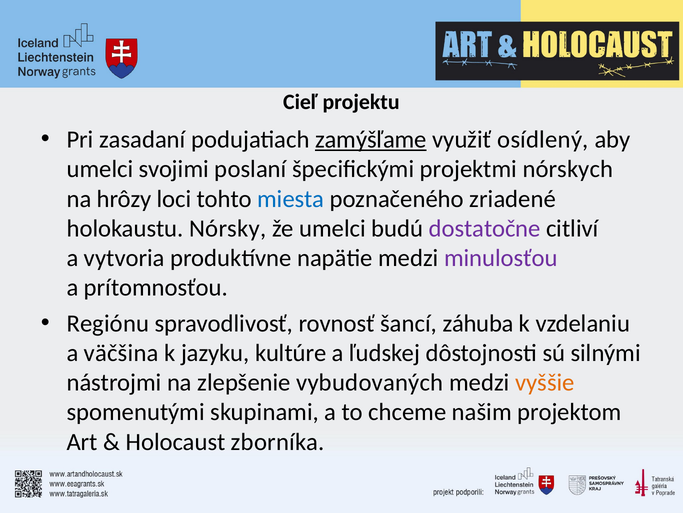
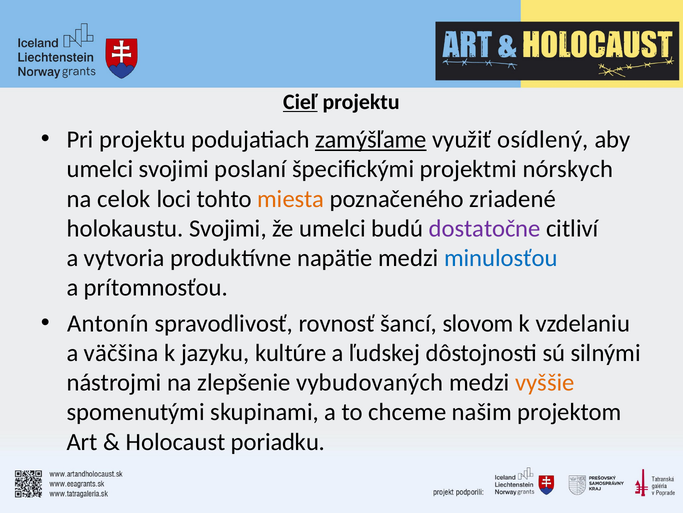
Cieľ underline: none -> present
Pri zasadaní: zasadaní -> projektu
hrôzy: hrôzy -> celok
miesta colour: blue -> orange
holokaustu Nórsky: Nórsky -> Svojimi
minulosťou colour: purple -> blue
Regiónu: Regiónu -> Antonín
záhuba: záhuba -> slovom
zborníka: zborníka -> poriadku
